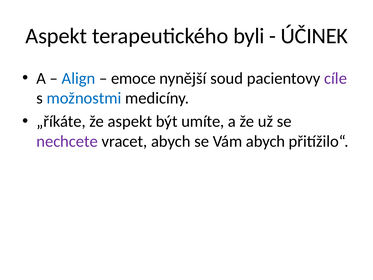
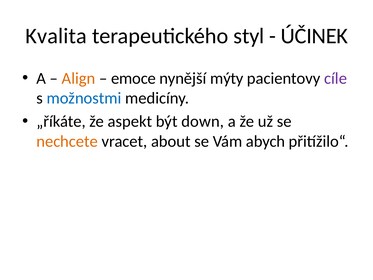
Aspekt at (56, 36): Aspekt -> Kvalita
byli: byli -> styl
Align colour: blue -> orange
soud: soud -> mýty
umíte: umíte -> down
nechcete colour: purple -> orange
vracet abych: abych -> about
